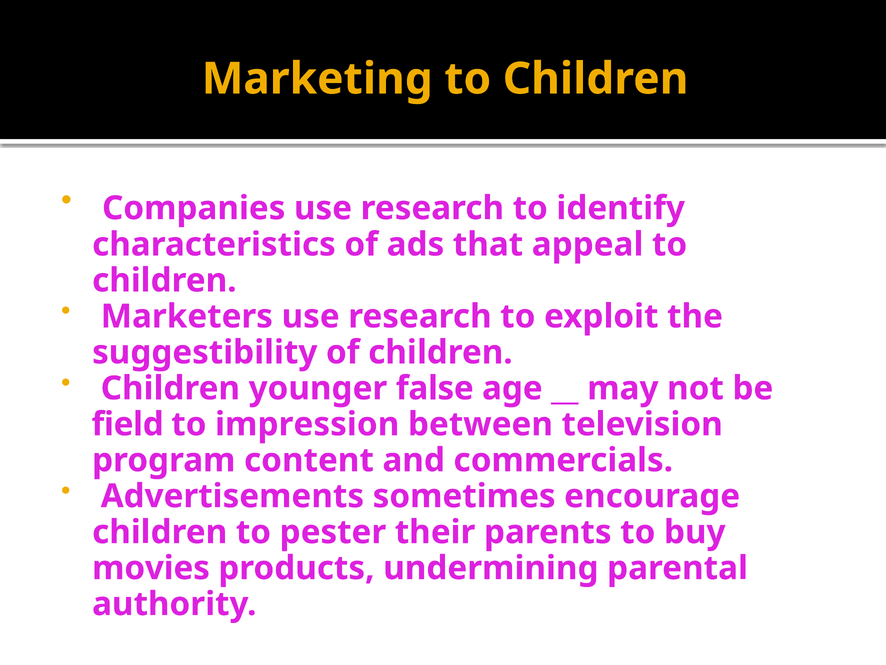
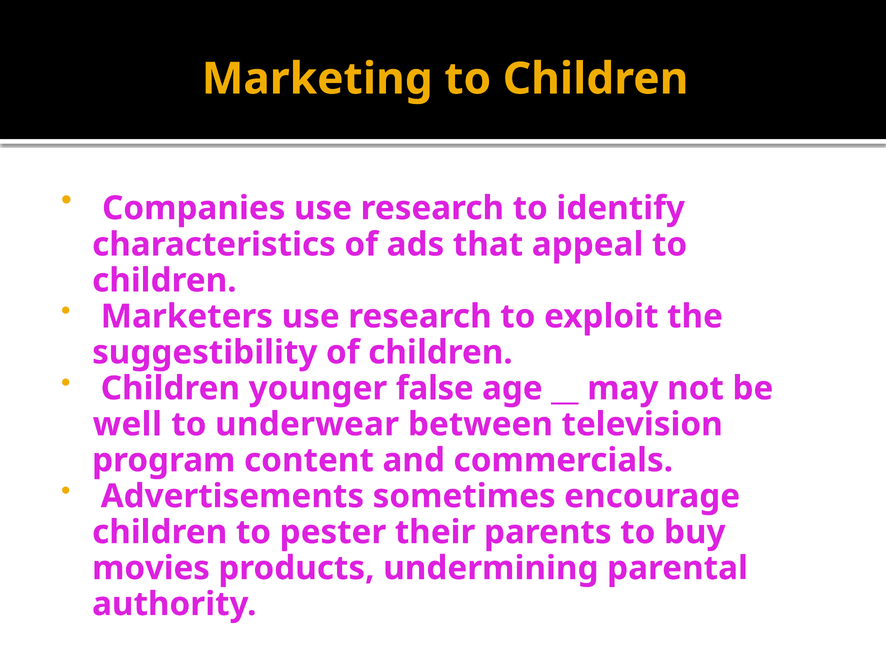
field: field -> well
impression: impression -> underwear
